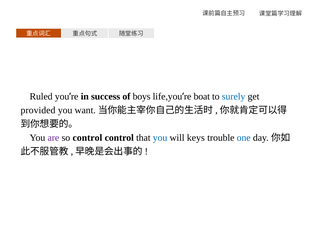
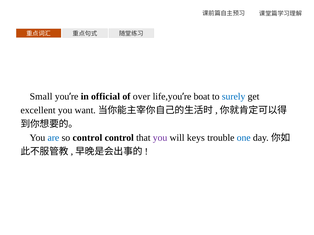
Ruled: Ruled -> Small
success: success -> official
boys: boys -> over
provided: provided -> excellent
are colour: purple -> blue
you at (160, 138) colour: blue -> purple
